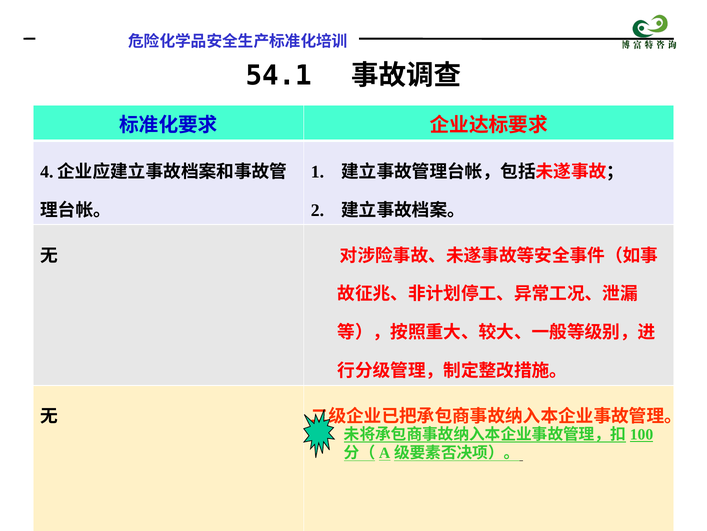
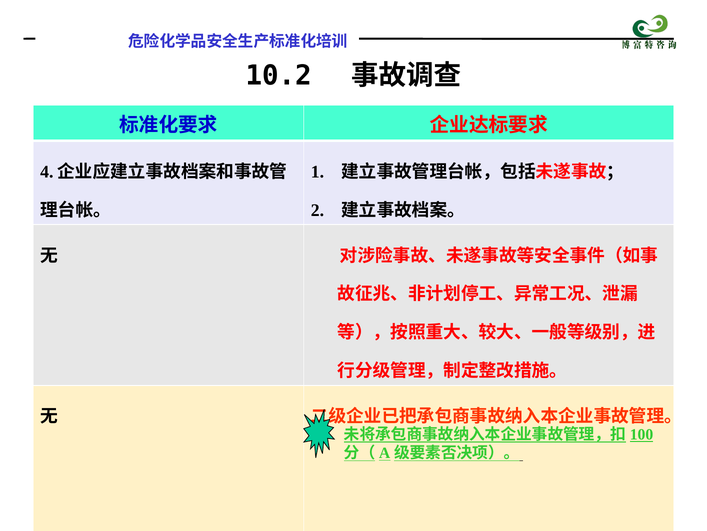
54.1: 54.1 -> 10.2
